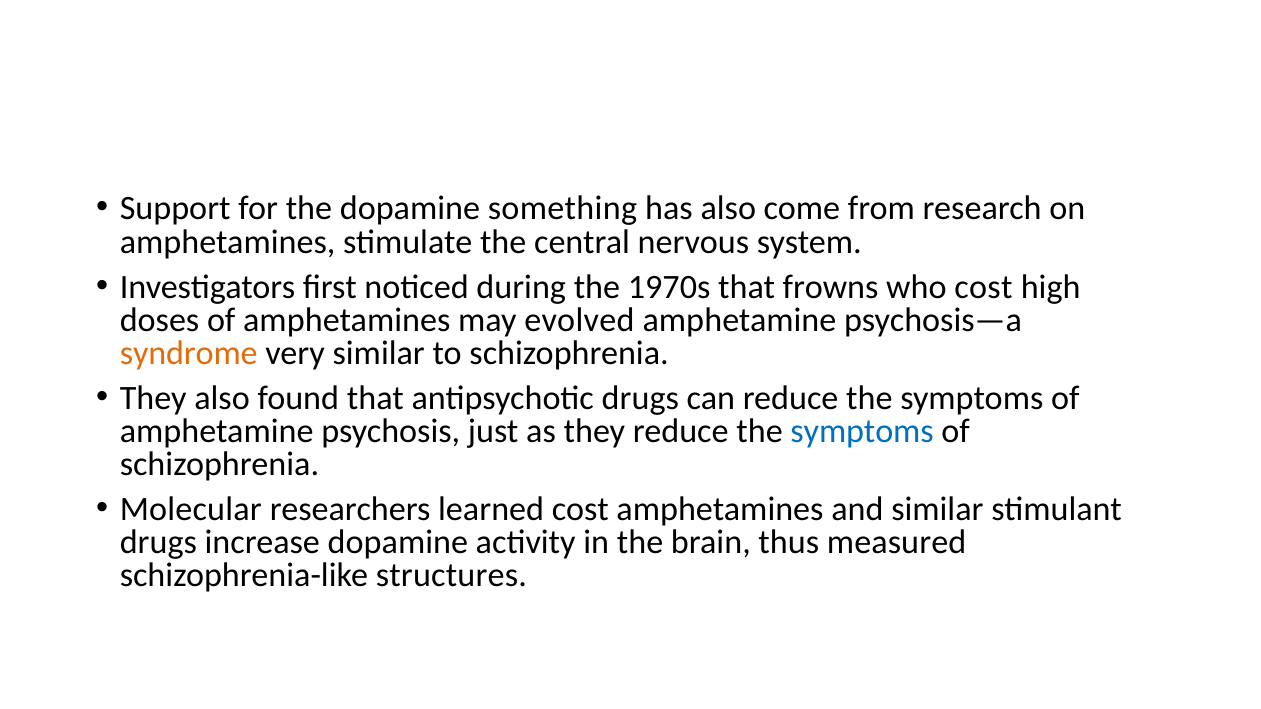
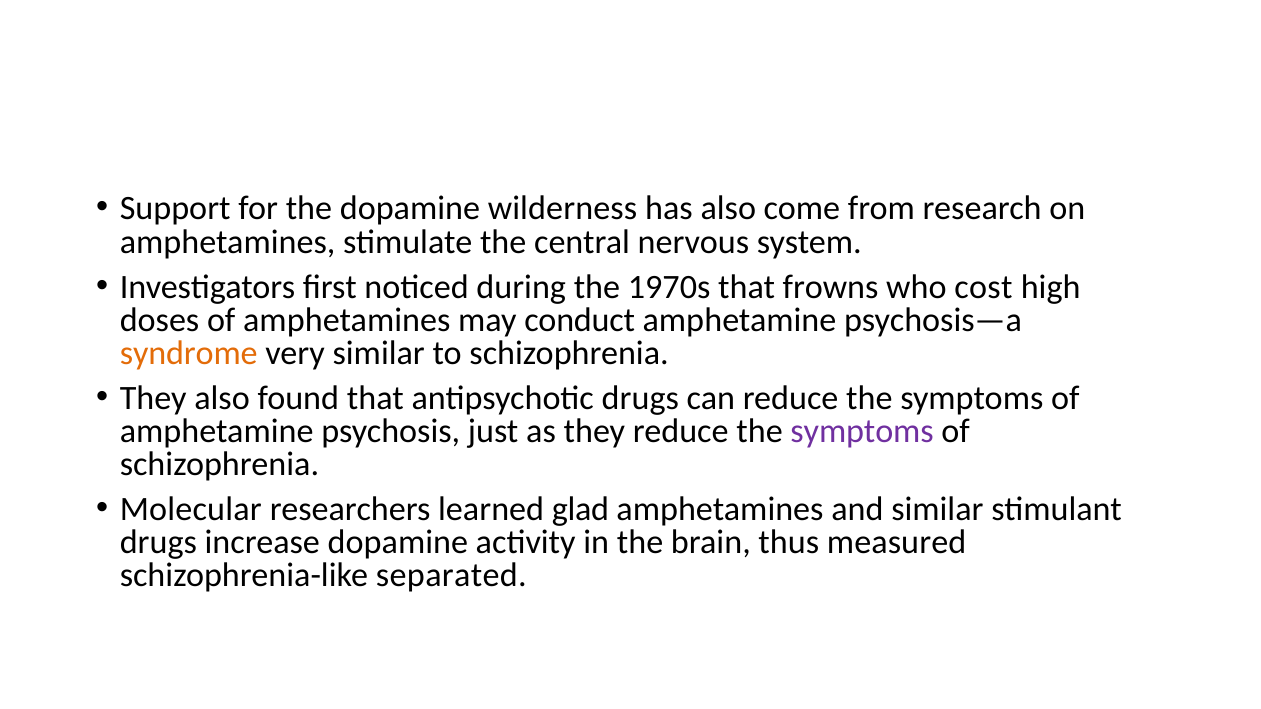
something: something -> wilderness
evolved: evolved -> conduct
symptoms at (862, 431) colour: blue -> purple
learned cost: cost -> glad
structures: structures -> separated
